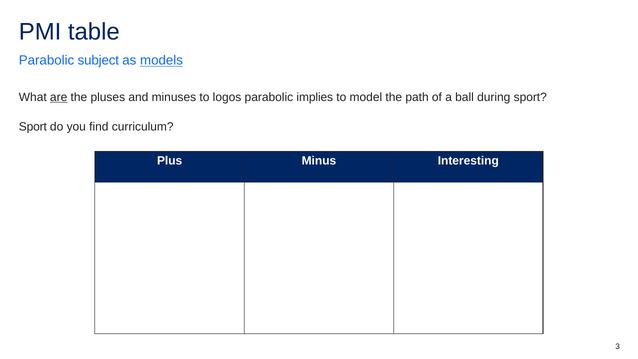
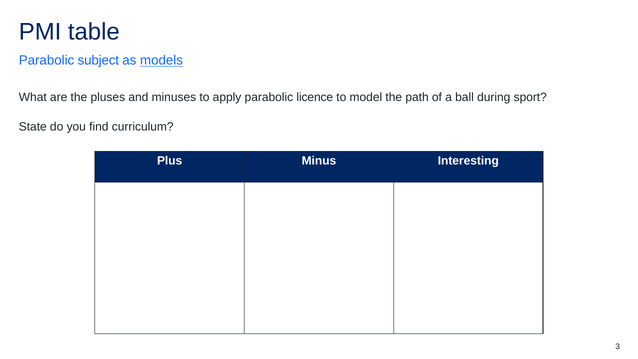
are underline: present -> none
logos: logos -> apply
implies: implies -> licence
Sport at (33, 127): Sport -> State
